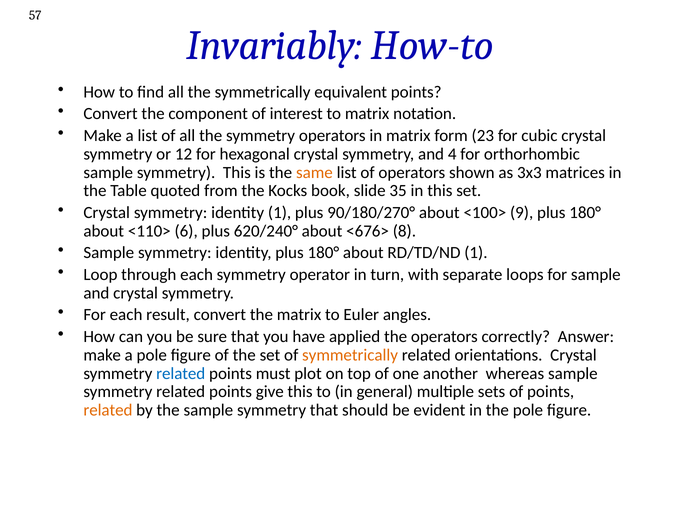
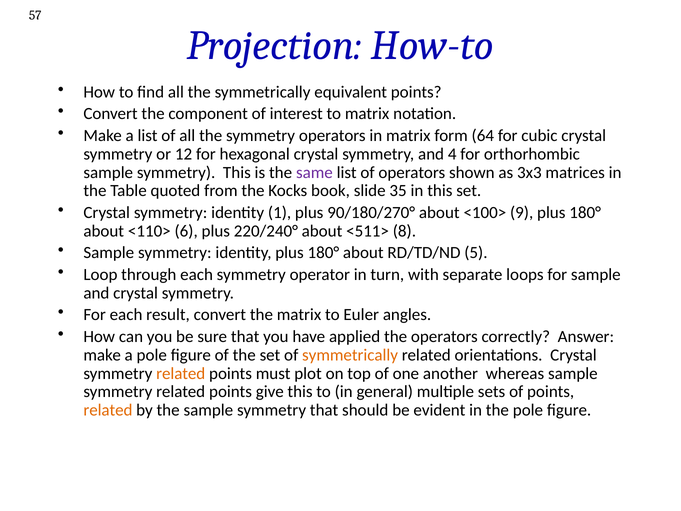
Invariably: Invariably -> Projection
23: 23 -> 64
same colour: orange -> purple
620/240°: 620/240° -> 220/240°
<676>: <676> -> <511>
RD/TD/ND 1: 1 -> 5
related at (181, 373) colour: blue -> orange
